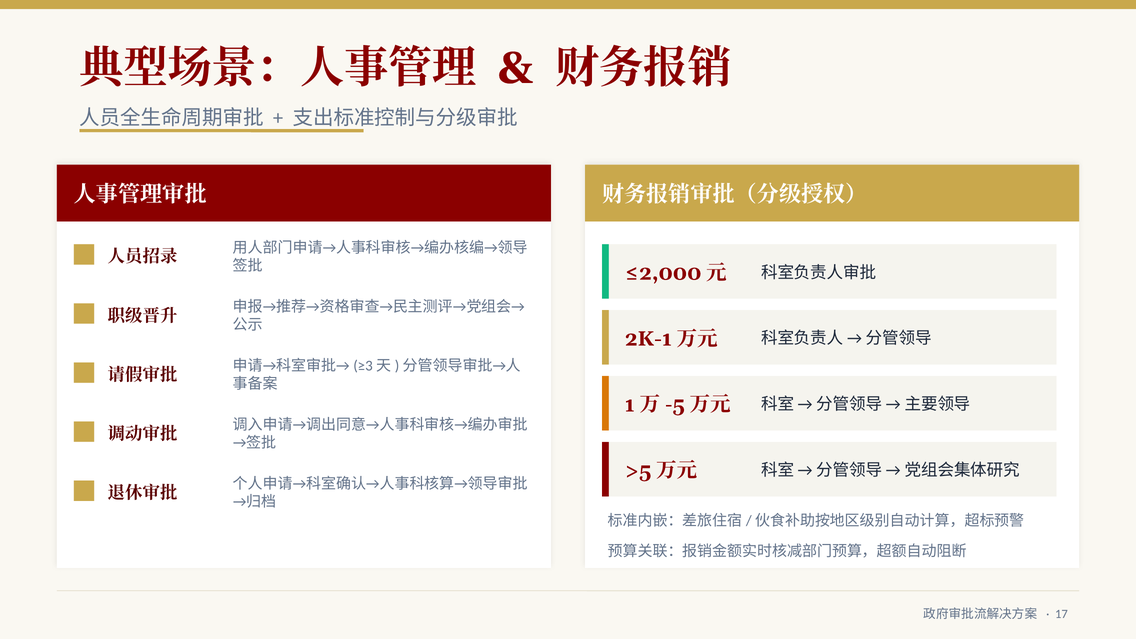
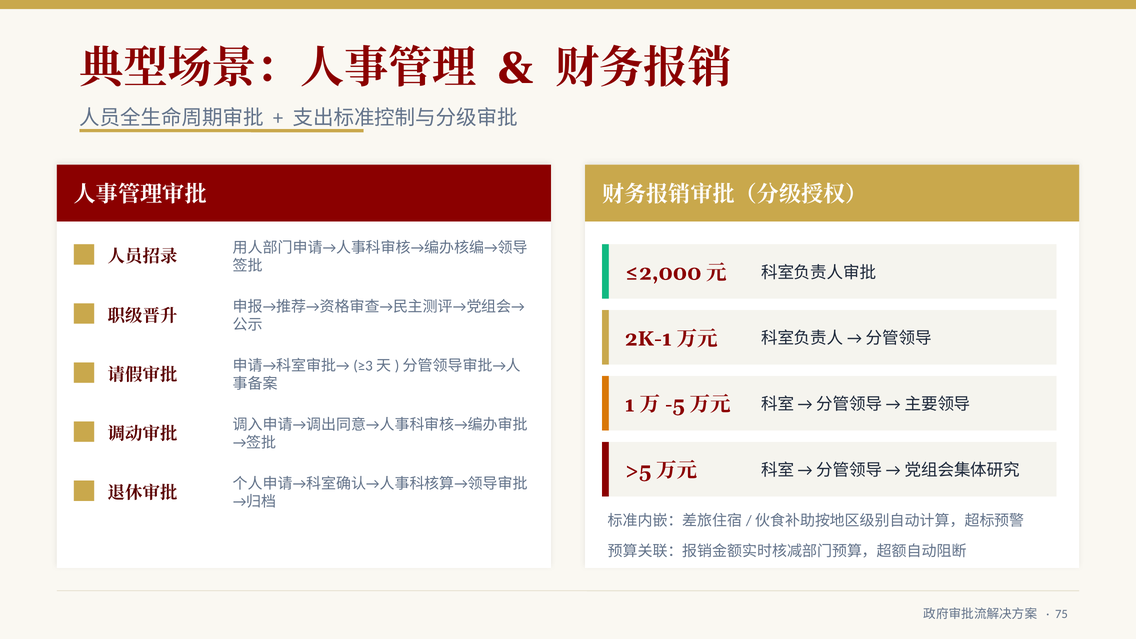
17: 17 -> 75
